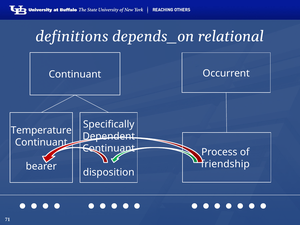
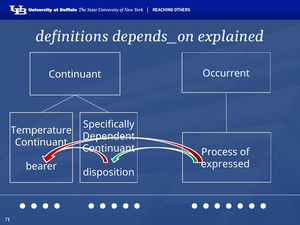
relational: relational -> explained
friendship: friendship -> expressed
